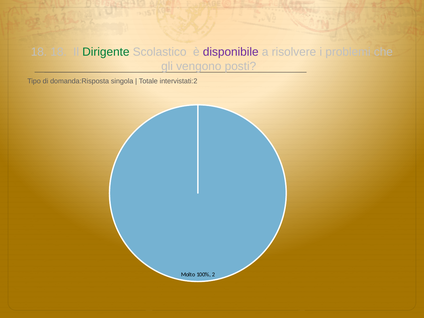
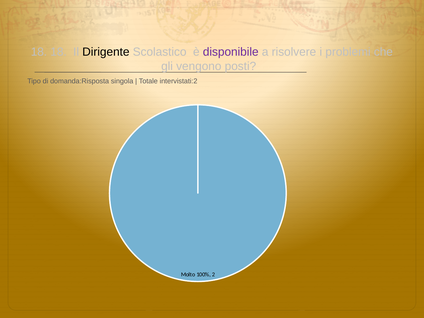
Dirigente colour: green -> black
